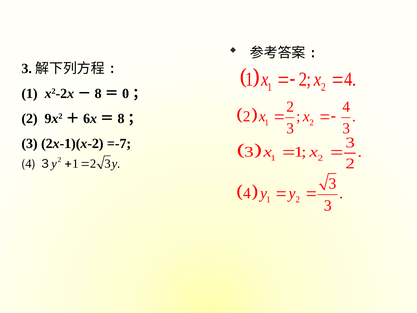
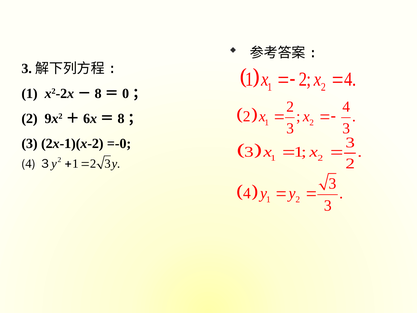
=-7: =-7 -> =-0
